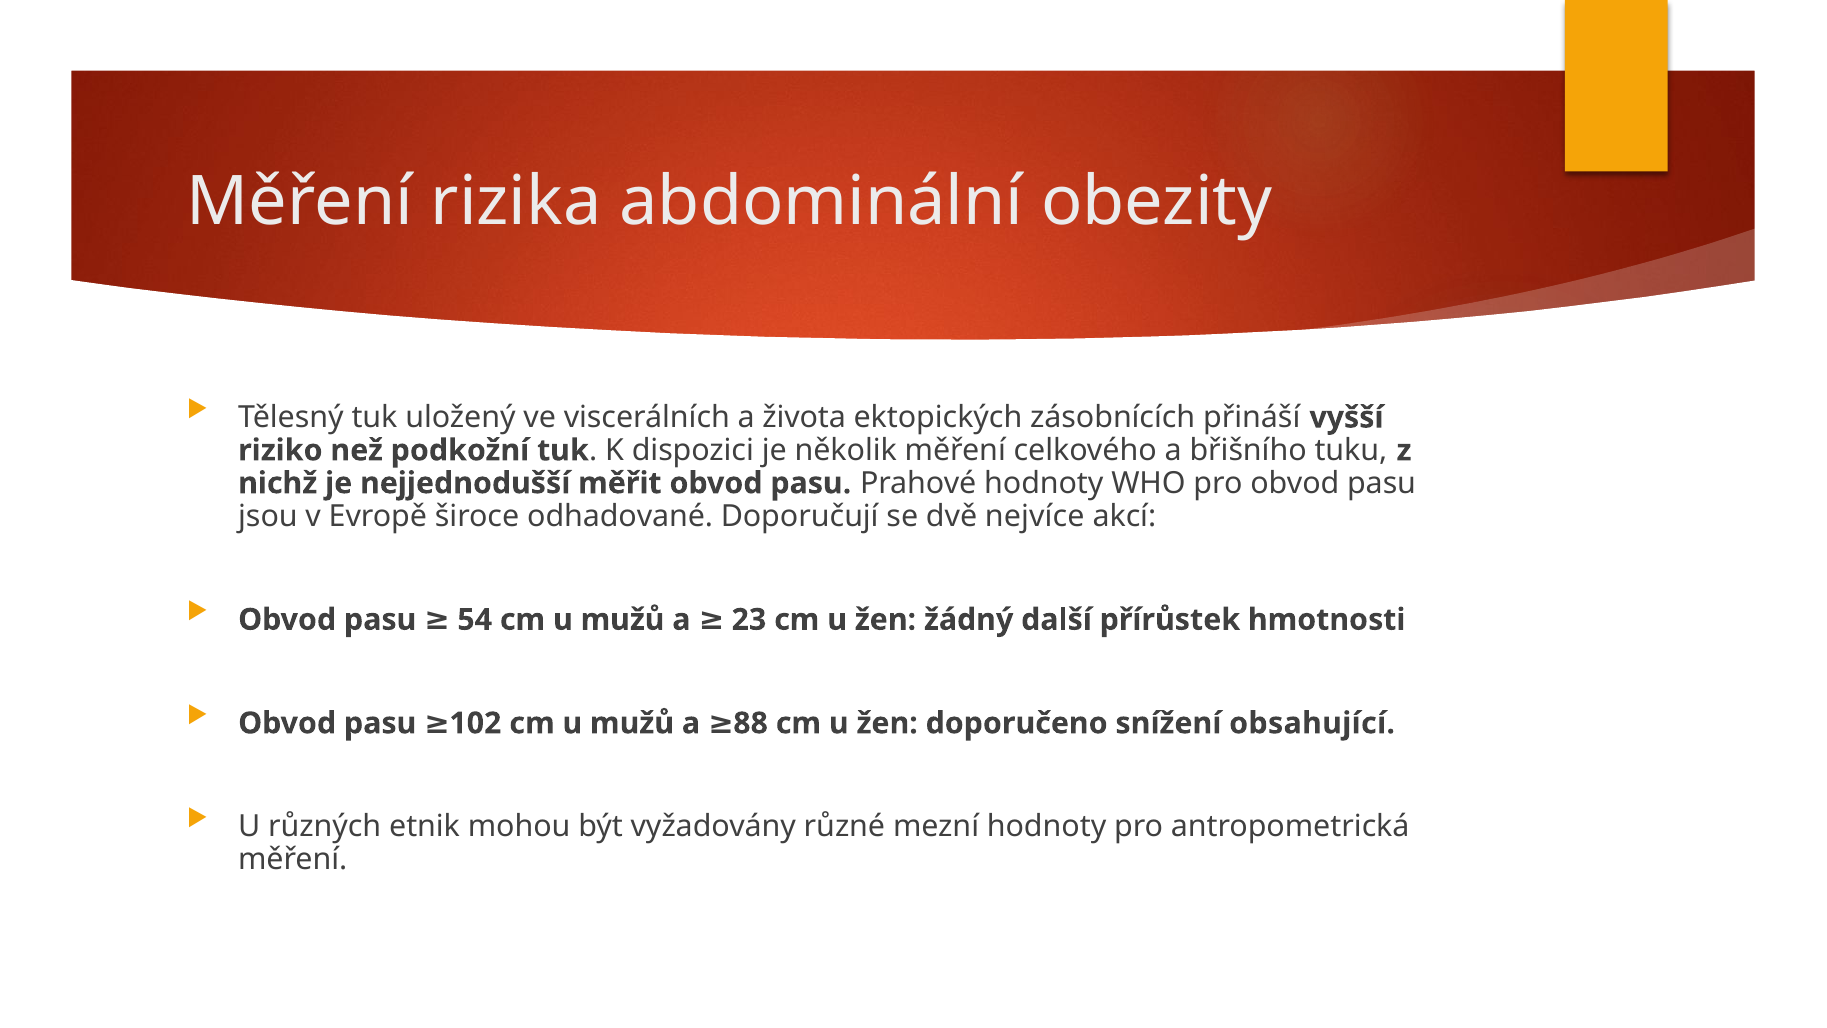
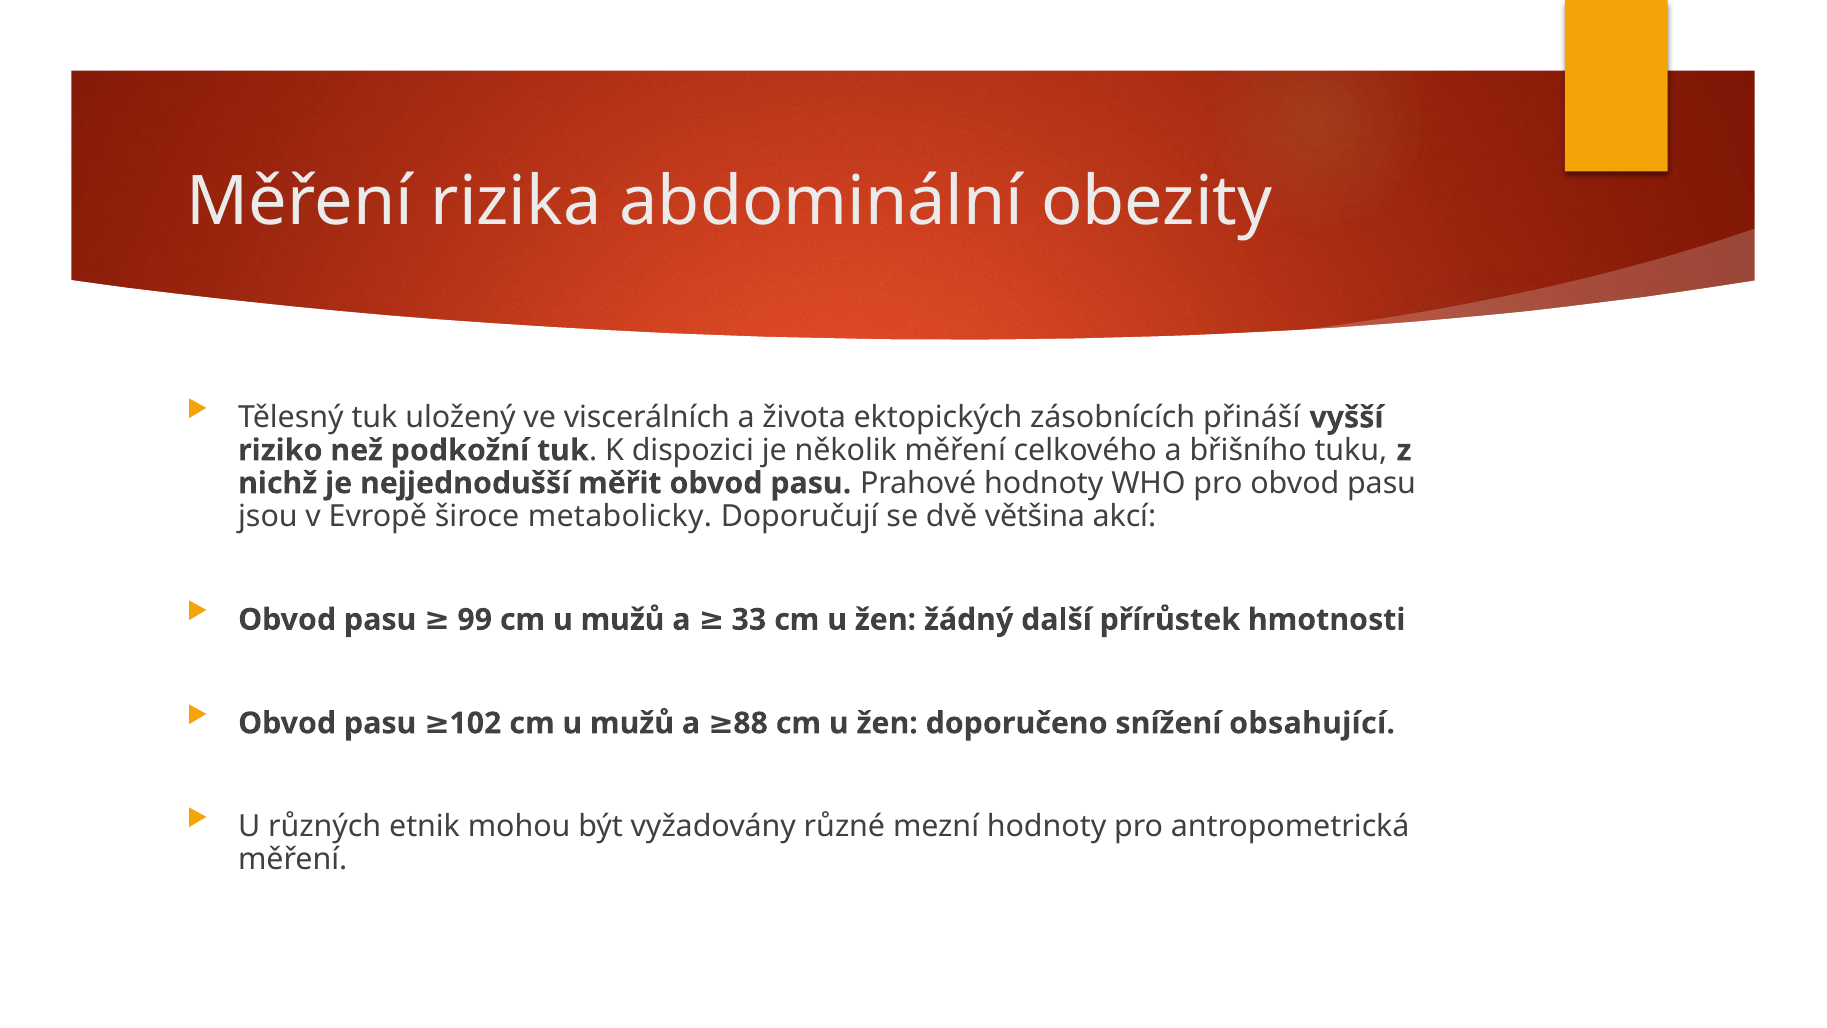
odhadované: odhadované -> metabolicky
nejvíce: nejvíce -> většina
54: 54 -> 99
23: 23 -> 33
